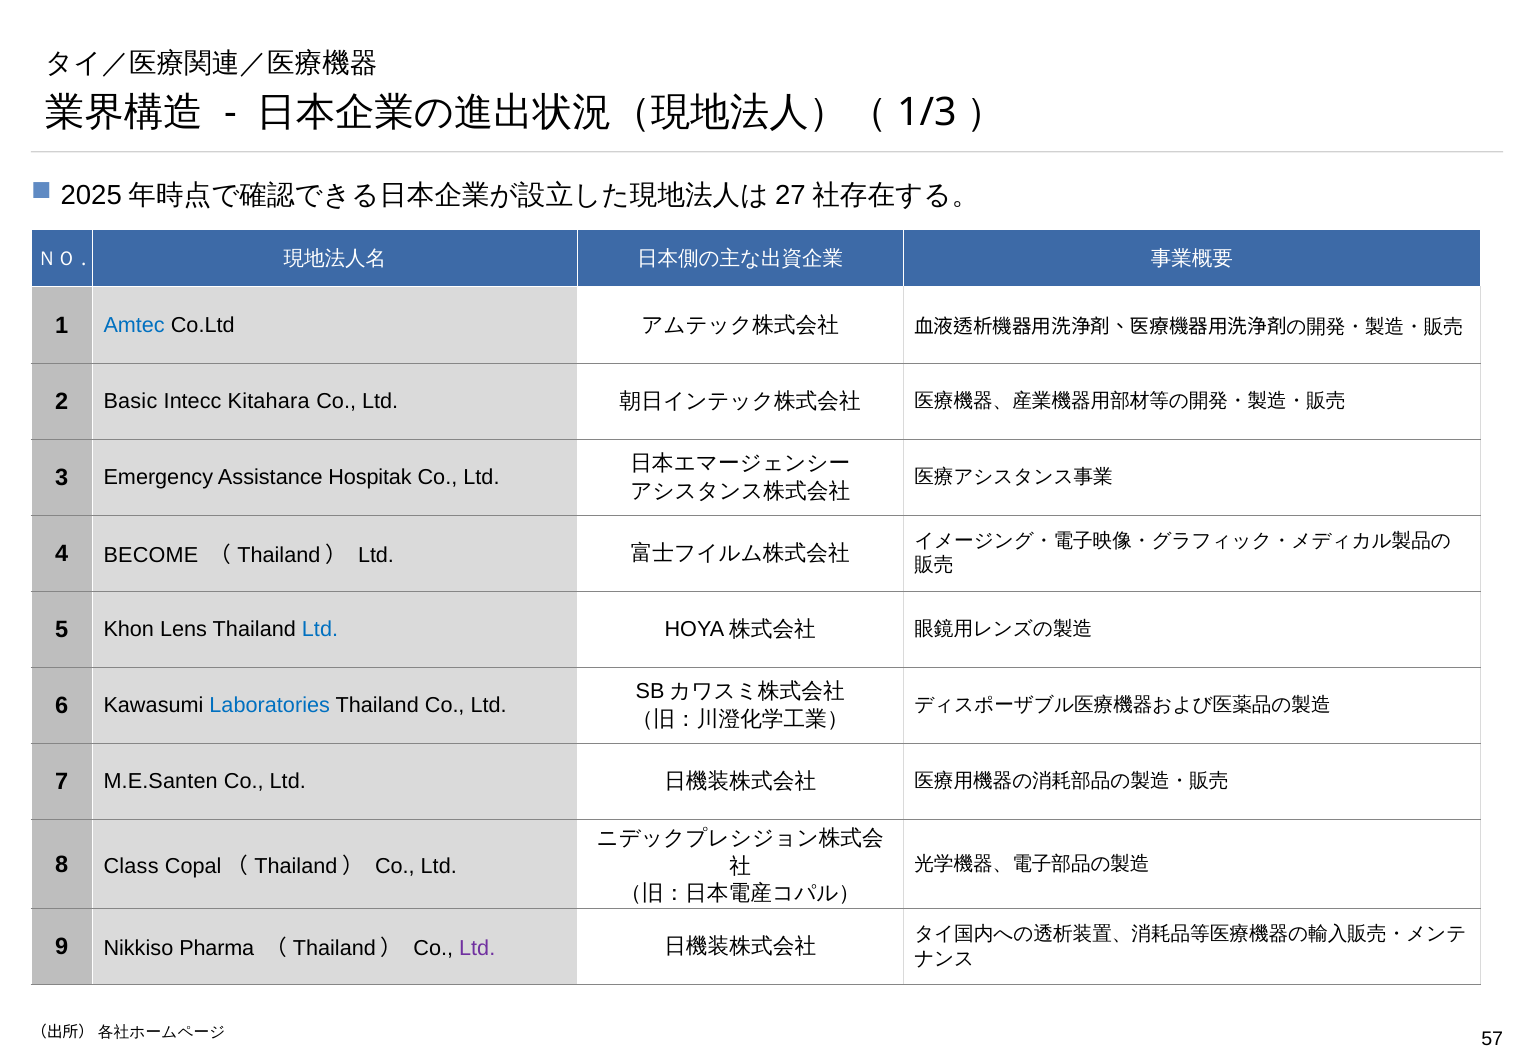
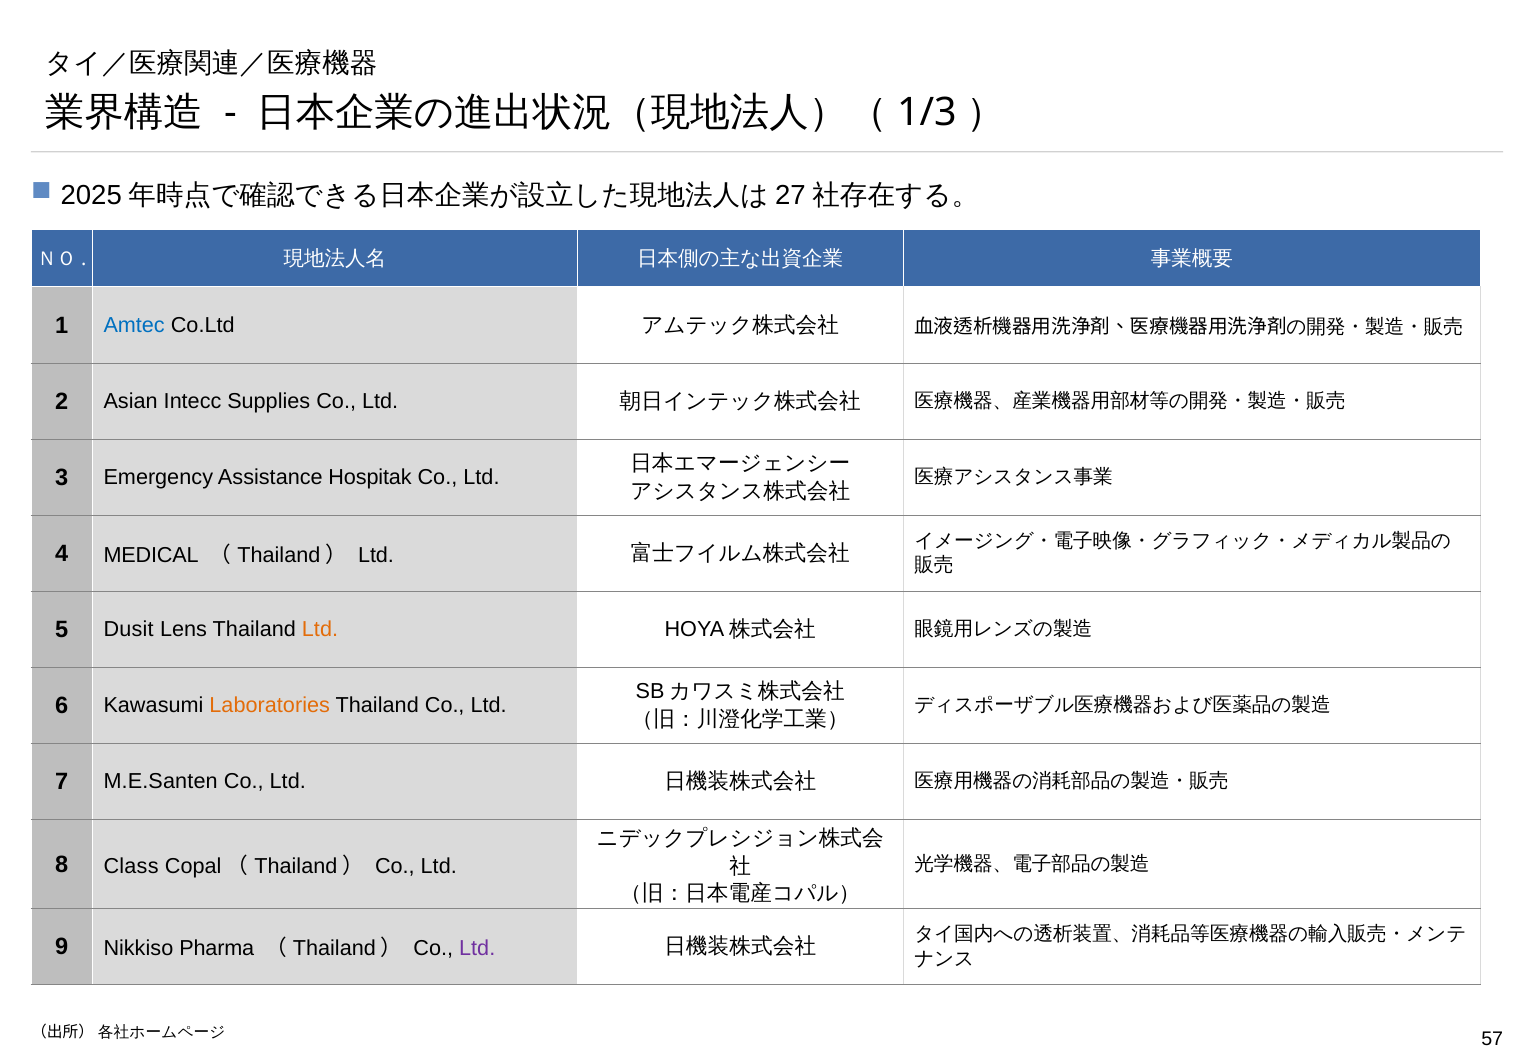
Basic: Basic -> Asian
Kitahara: Kitahara -> Supplies
BECOME: BECOME -> MEDICAL
Khon: Khon -> Dusit
Ltd at (320, 629) colour: blue -> orange
Laboratories colour: blue -> orange
